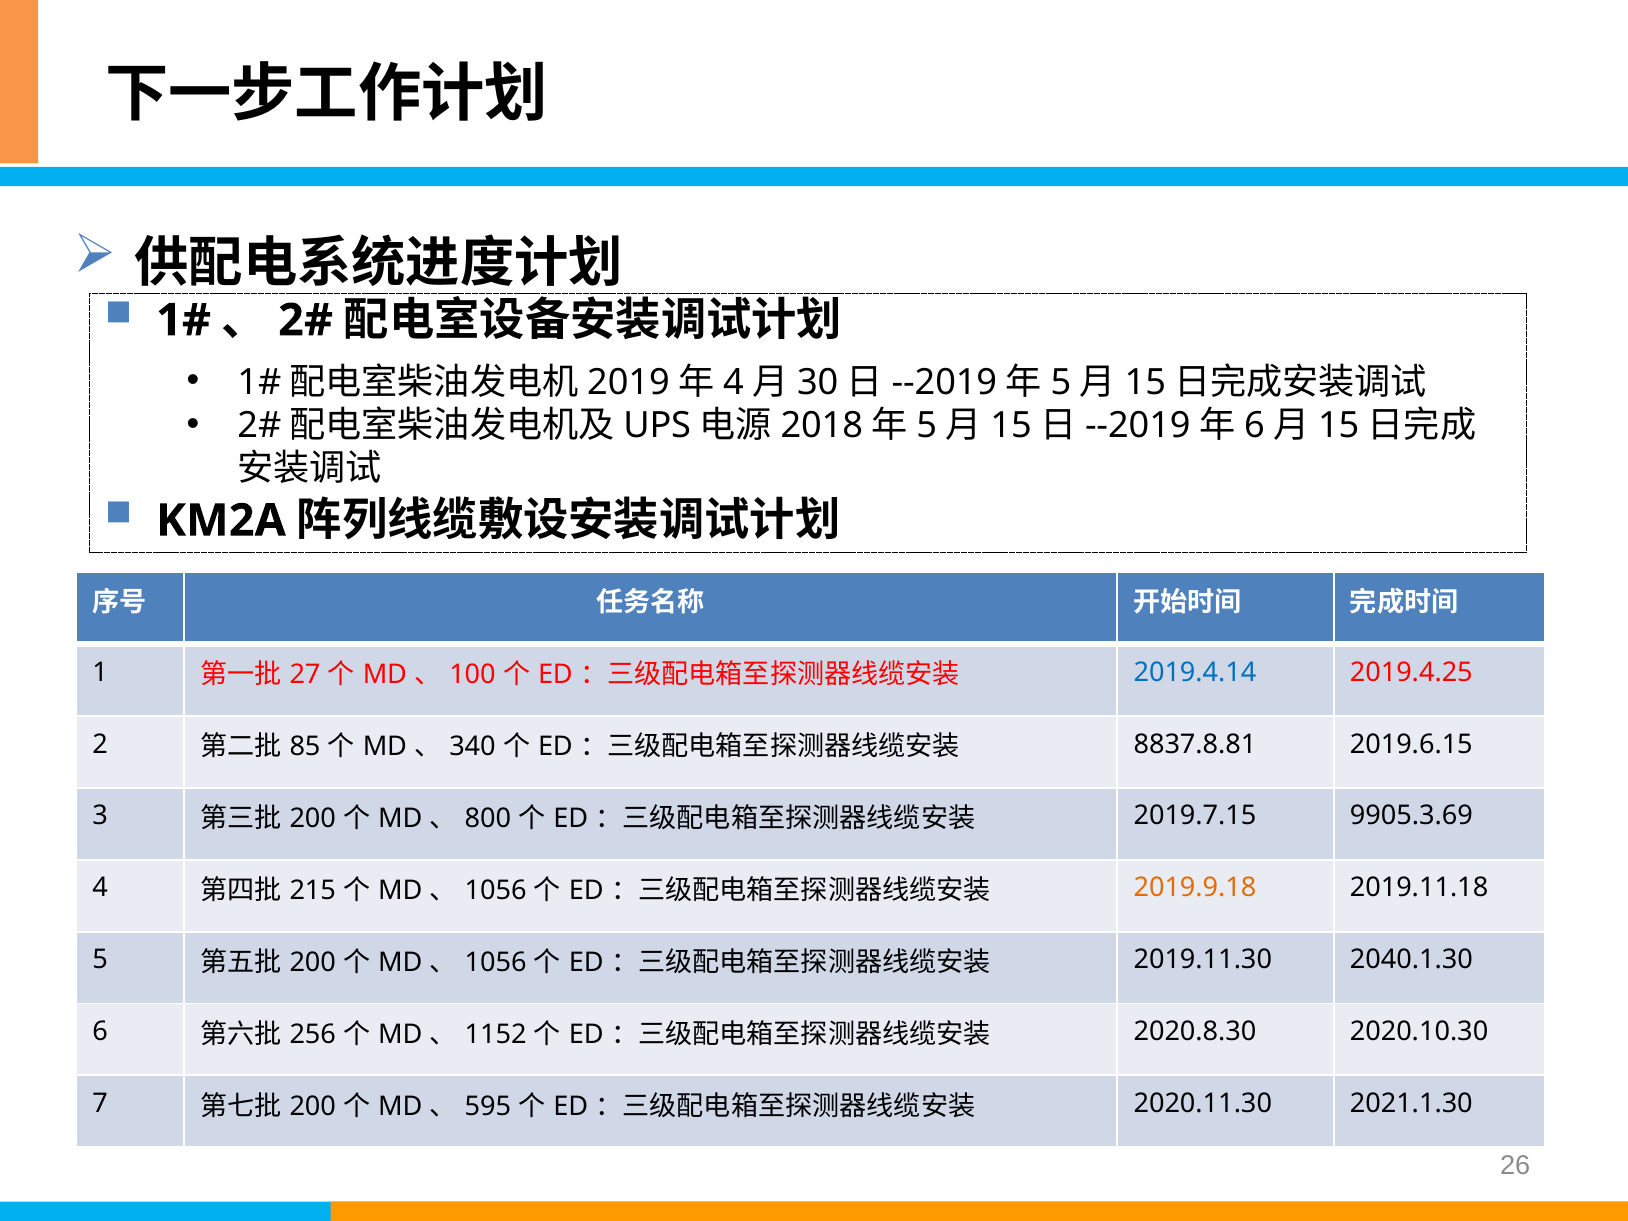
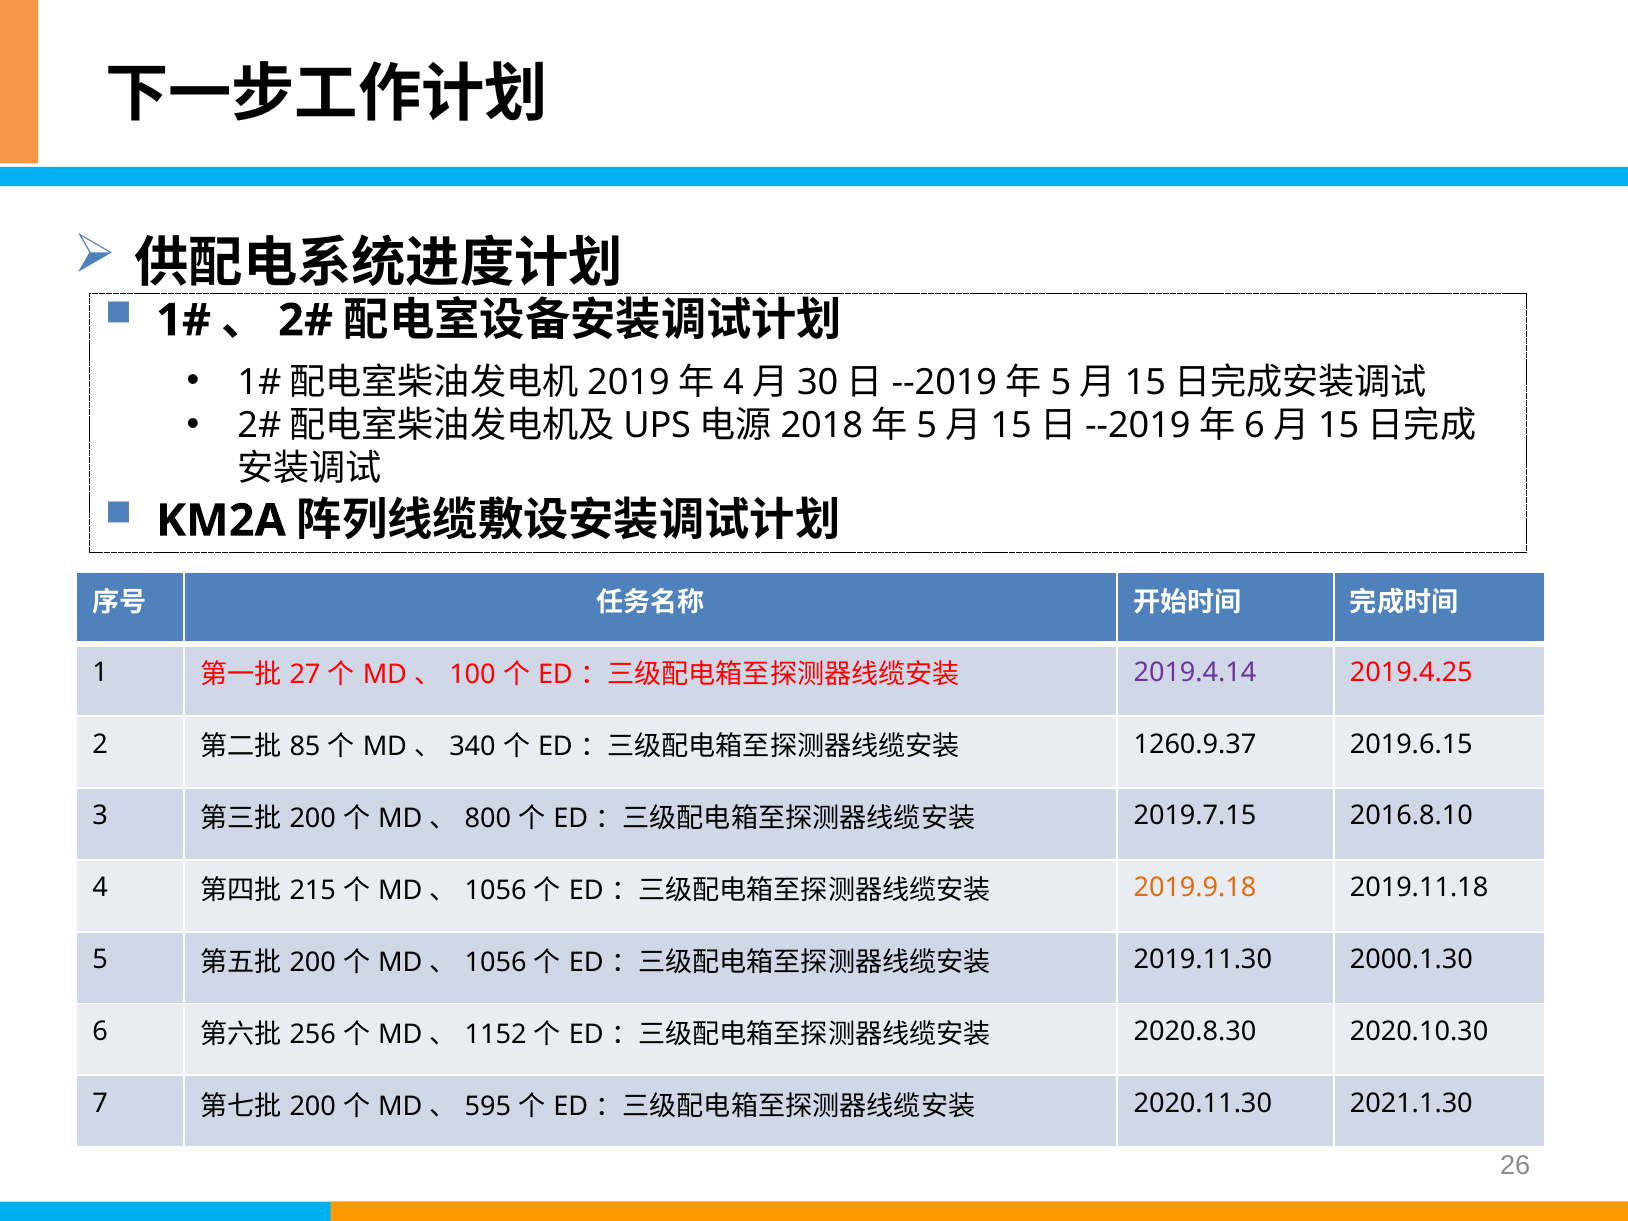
2019.4.14 colour: blue -> purple
8837.8.81: 8837.8.81 -> 1260.9.37
9905.3.69: 9905.3.69 -> 2016.8.10
2040.1.30: 2040.1.30 -> 2000.1.30
